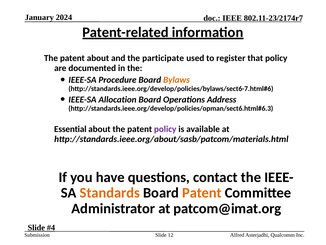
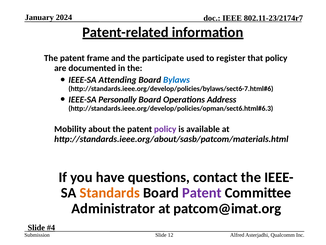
patent about: about -> frame
Procedure: Procedure -> Attending
Bylaws colour: orange -> blue
Allocation: Allocation -> Personally
Essential: Essential -> Mobility
Patent at (202, 193) colour: orange -> purple
